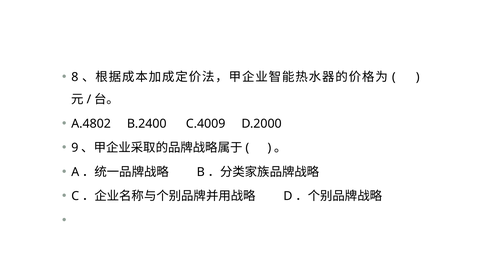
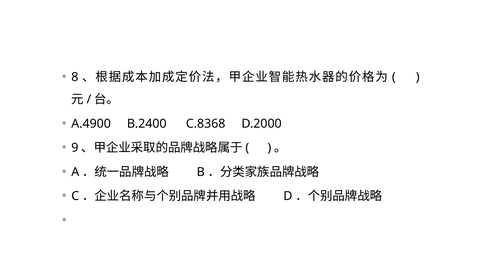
A.4802: A.4802 -> A.4900
C.4009: C.4009 -> C.8368
